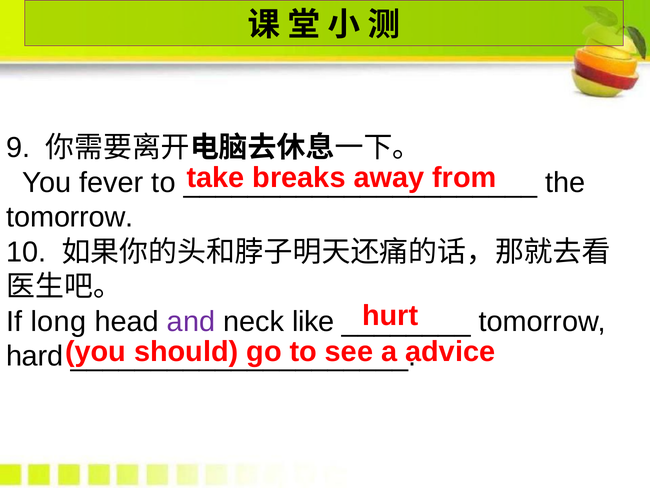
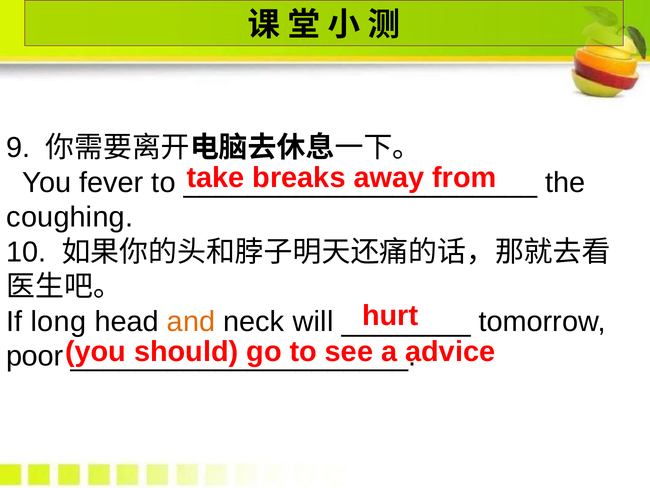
tomorrow at (70, 217): tomorrow -> coughing
and colour: purple -> orange
like: like -> will
hard: hard -> poor
